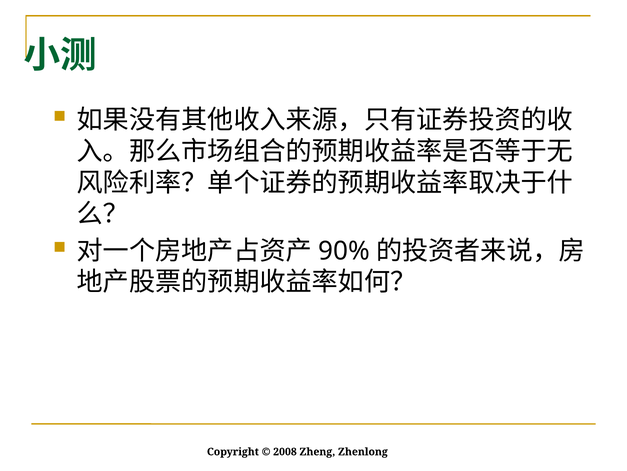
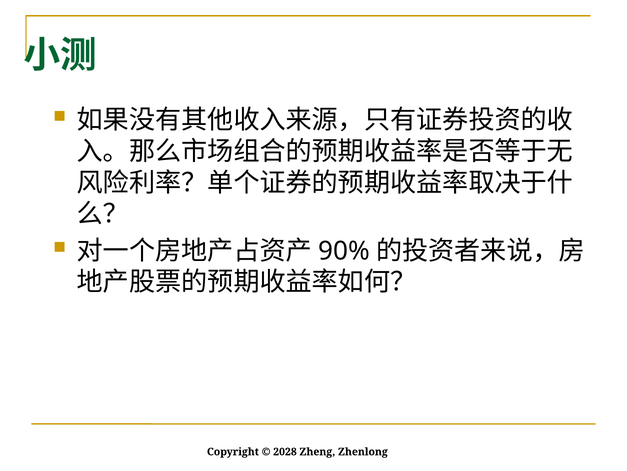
2008: 2008 -> 2028
